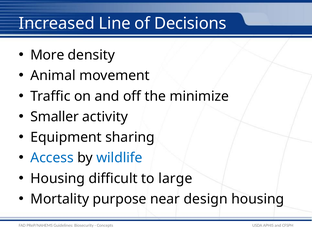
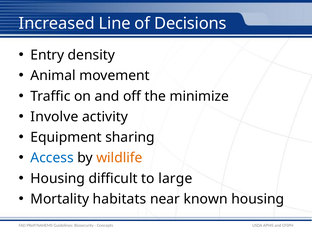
More: More -> Entry
Smaller: Smaller -> Involve
wildlife colour: blue -> orange
purpose: purpose -> habitats
design: design -> known
